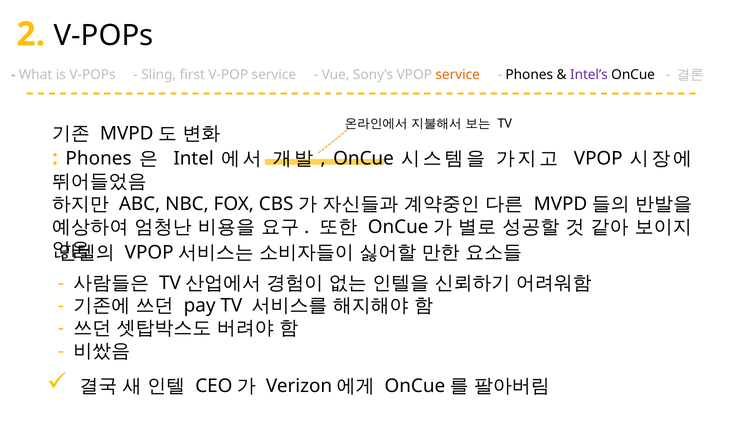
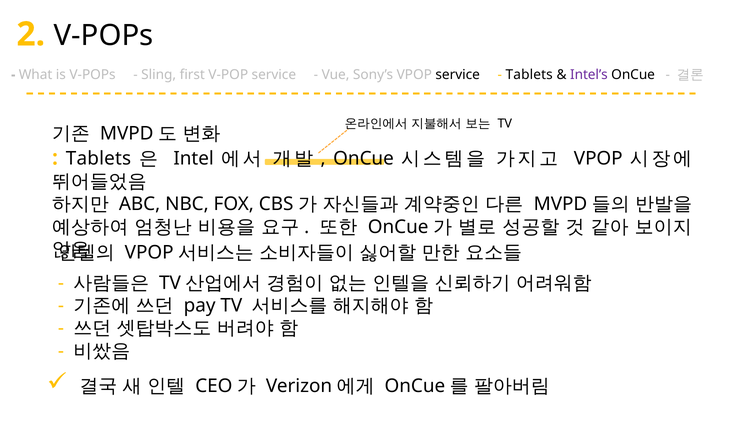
service at (458, 75) colour: orange -> black
Phones at (529, 75): Phones -> Tablets
Phones at (99, 159): Phones -> Tablets
